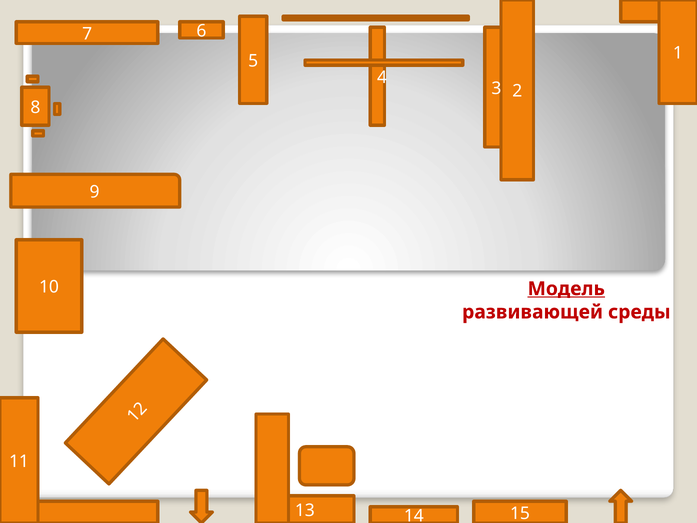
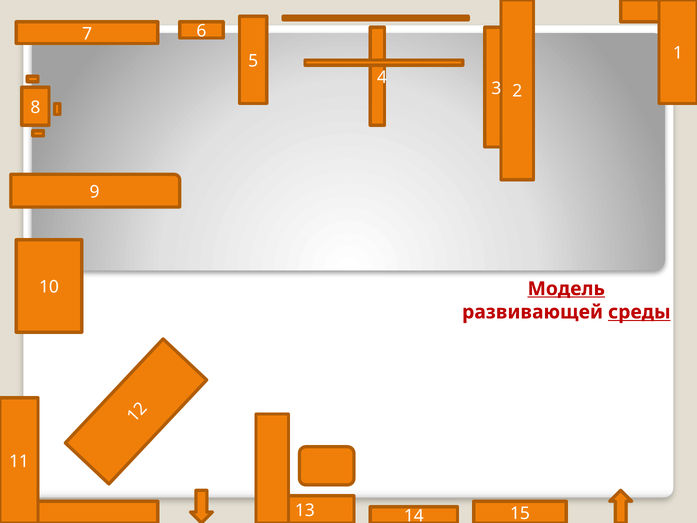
среды underline: none -> present
